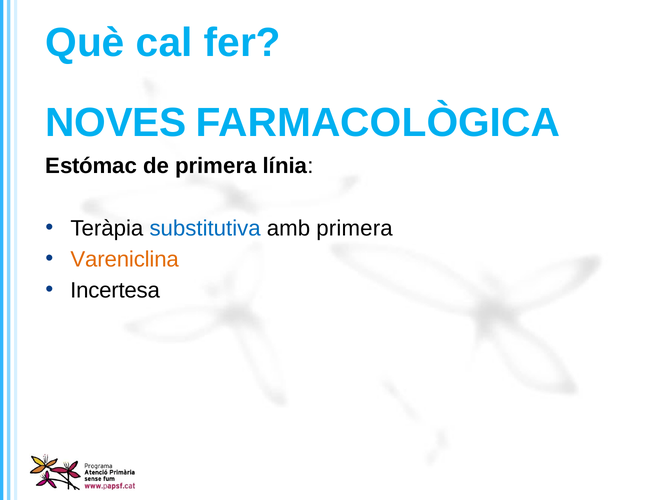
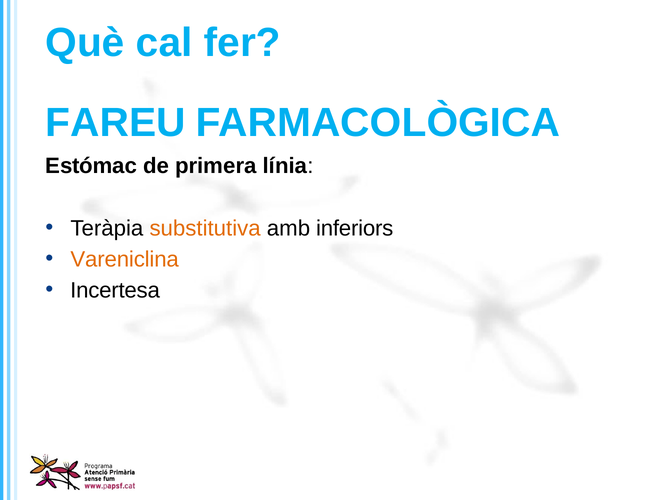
NOVES: NOVES -> FAREU
substitutiva colour: blue -> orange
amb primera: primera -> inferiors
